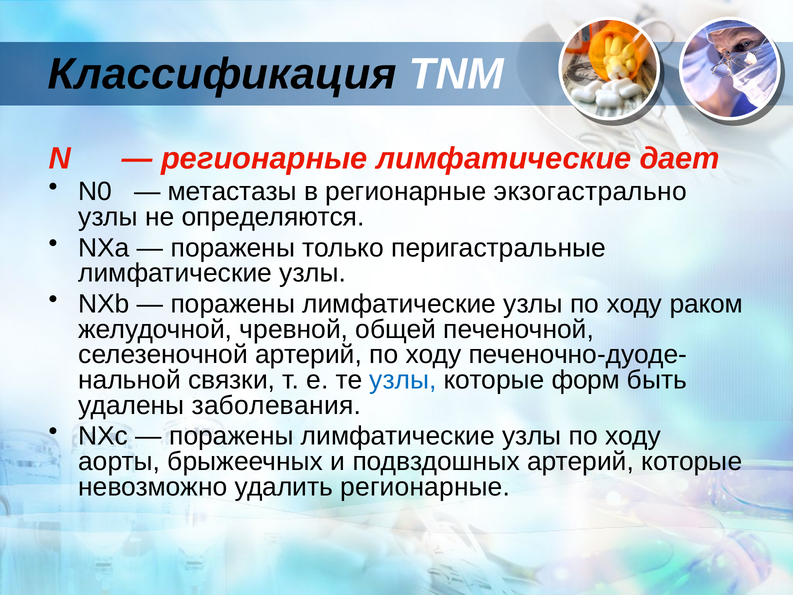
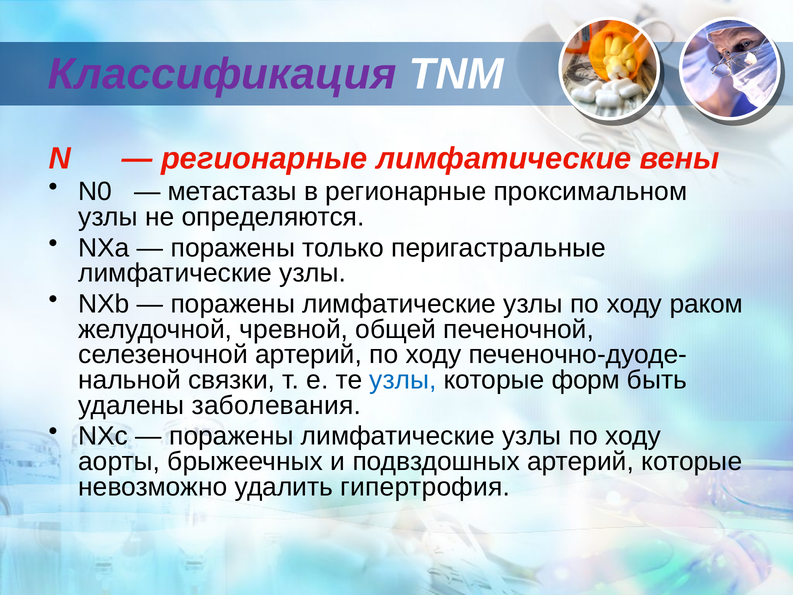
Классификация colour: black -> purple
дает: дает -> вены
экзогастрально: экзогастрально -> проксимальном
удалить регионарные: регионарные -> гипертрофия
